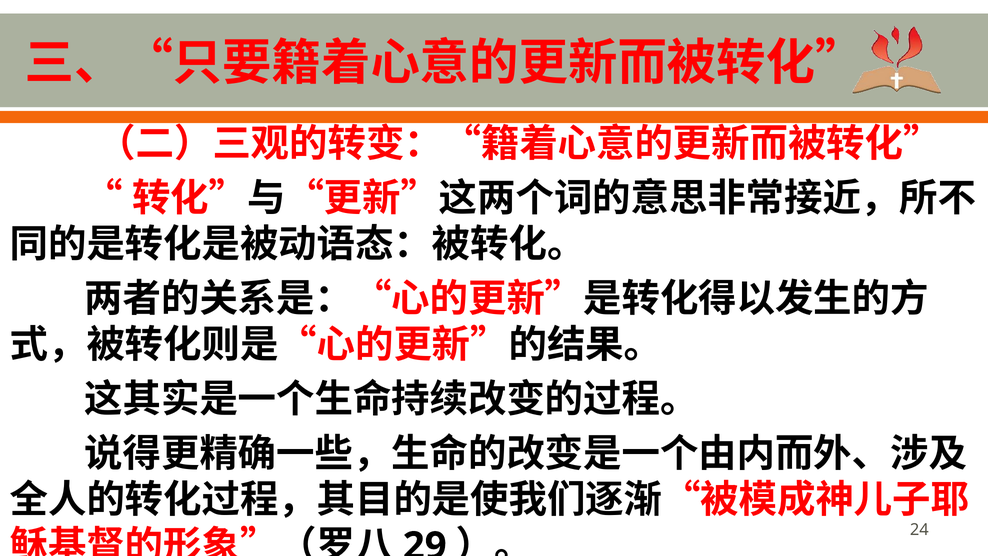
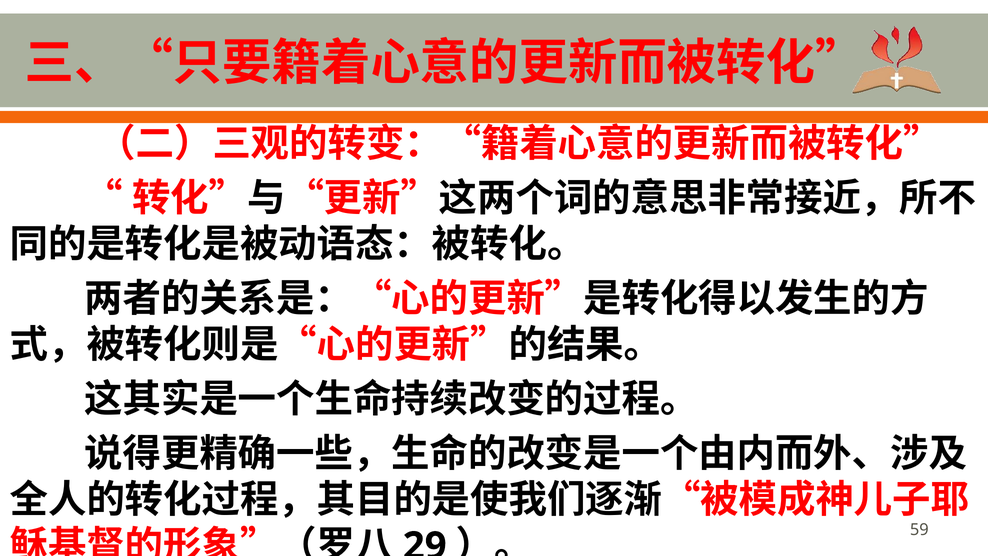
24: 24 -> 59
